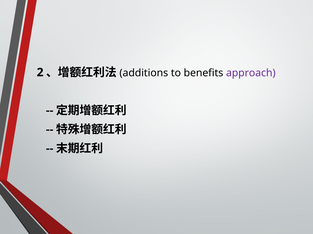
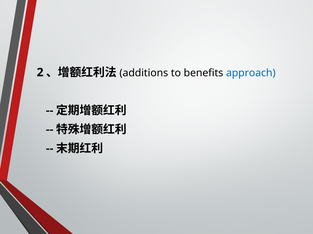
approach colour: purple -> blue
